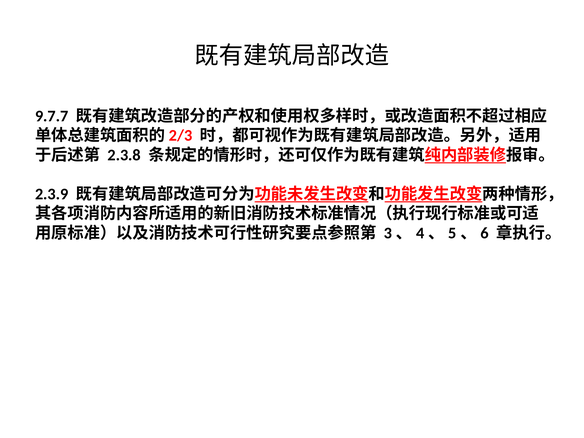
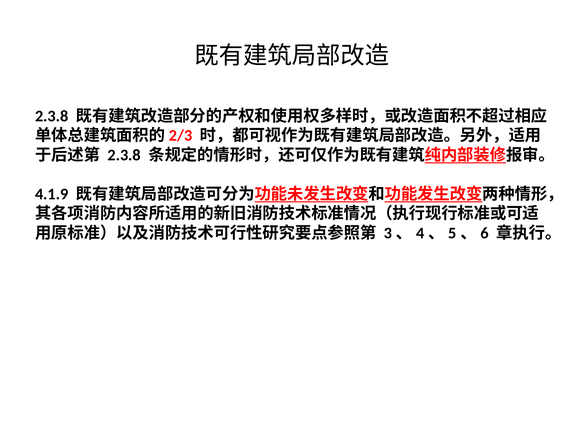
9.7.7 at (52, 116): 9.7.7 -> 2.3.8
2.3.9: 2.3.9 -> 4.1.9
